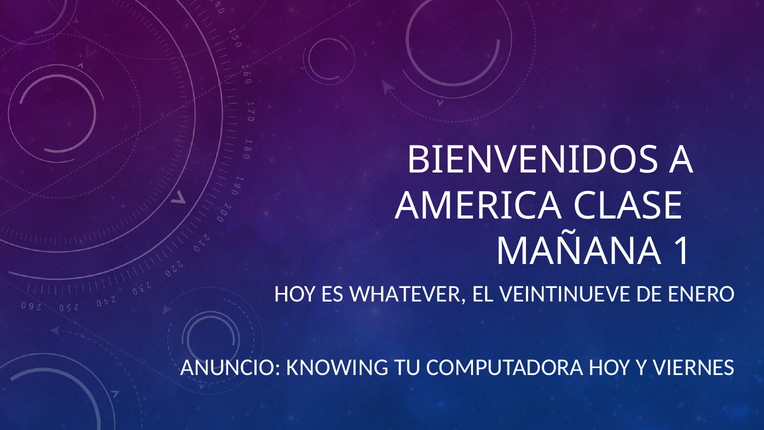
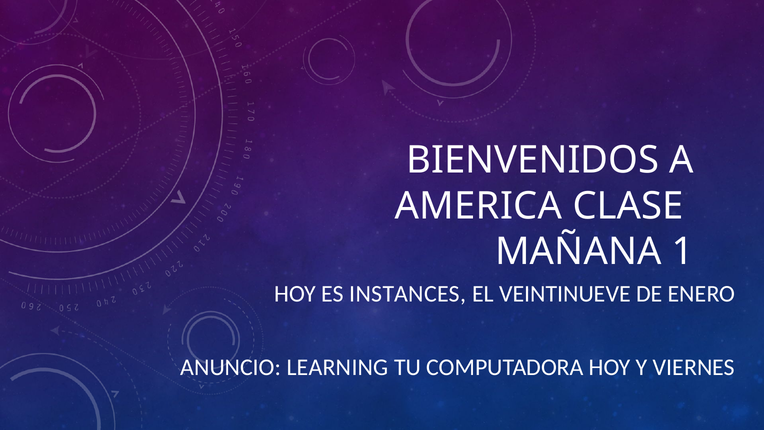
WHATEVER: WHATEVER -> INSTANCES
KNOWING: KNOWING -> LEARNING
